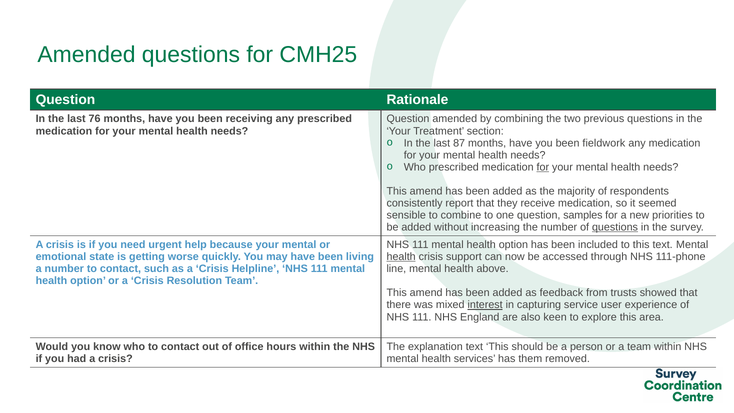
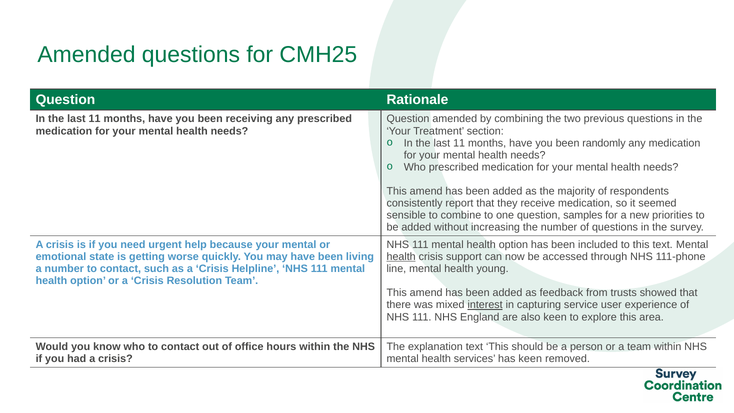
76 at (95, 119): 76 -> 11
87 at (459, 143): 87 -> 11
fieldwork: fieldwork -> randomly
for at (543, 167) underline: present -> none
questions at (615, 227) underline: present -> none
above: above -> young
has them: them -> keen
